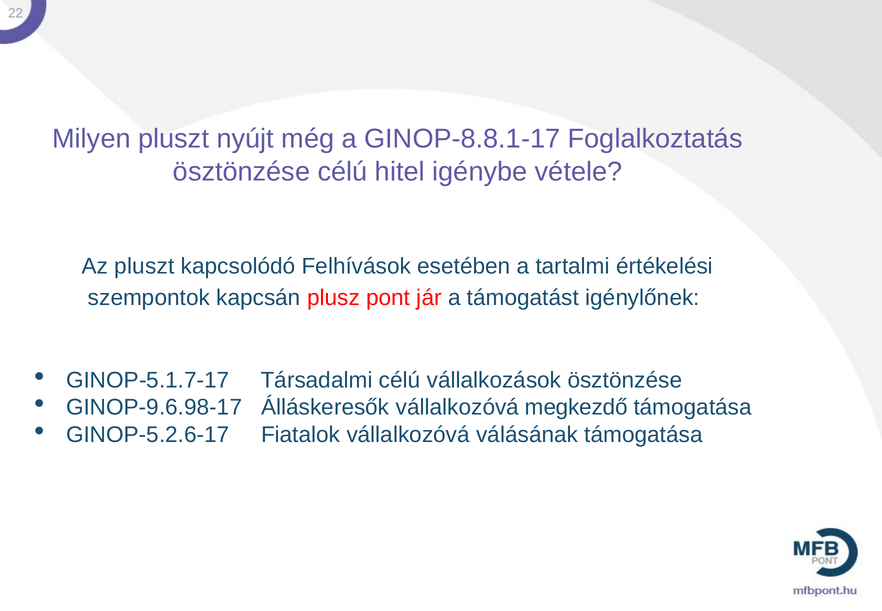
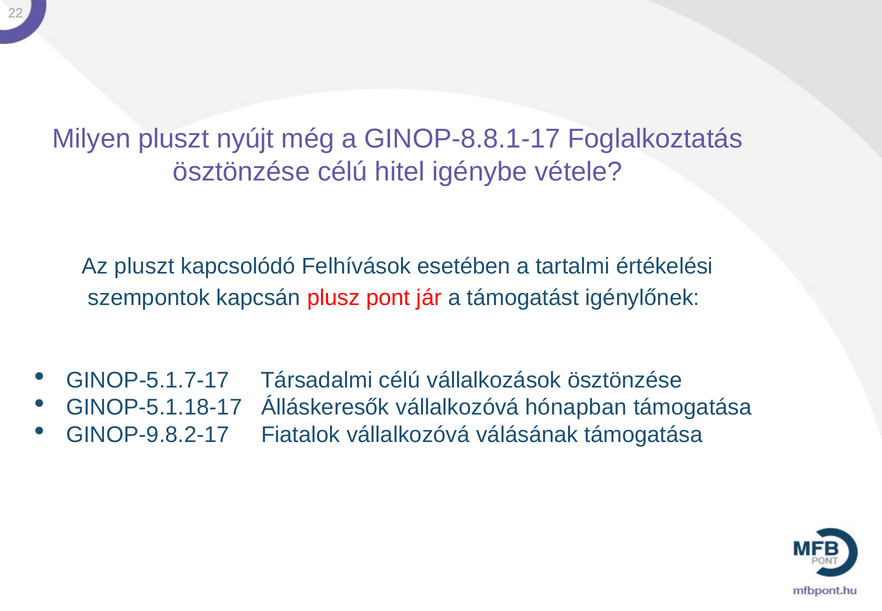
GINOP-9.6.98-17: GINOP-9.6.98-17 -> GINOP-5.1.18-17
megkezdő: megkezdő -> hónapban
GINOP-5.2.6-17: GINOP-5.2.6-17 -> GINOP-9.8.2-17
